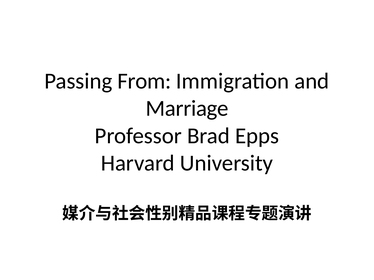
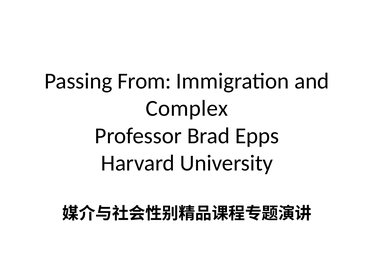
Marriage: Marriage -> Complex
